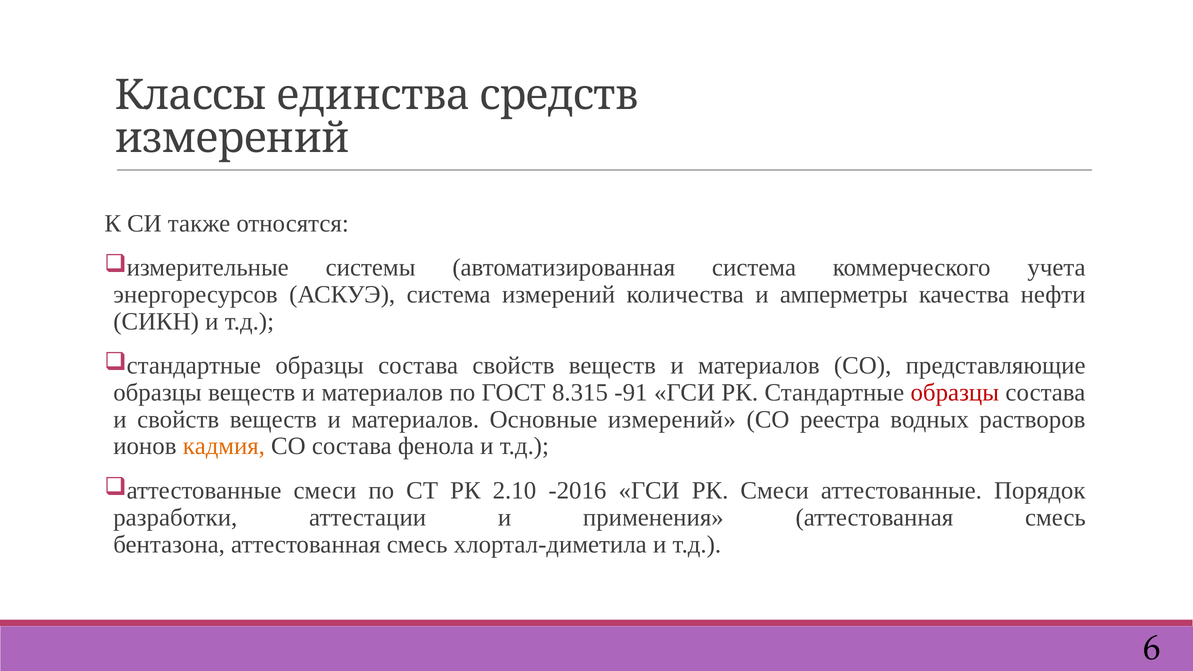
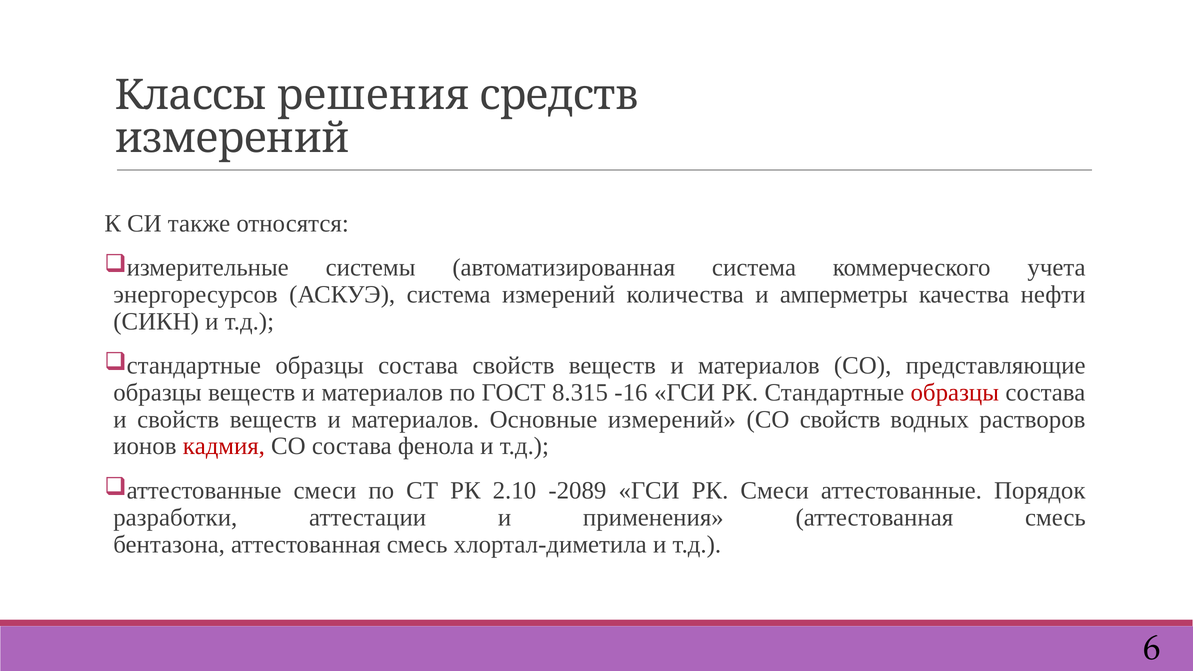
единства: единства -> решения
-91: -91 -> -16
СО реестра: реестра -> свойств
кадмия colour: orange -> red
-2016: -2016 -> -2089
